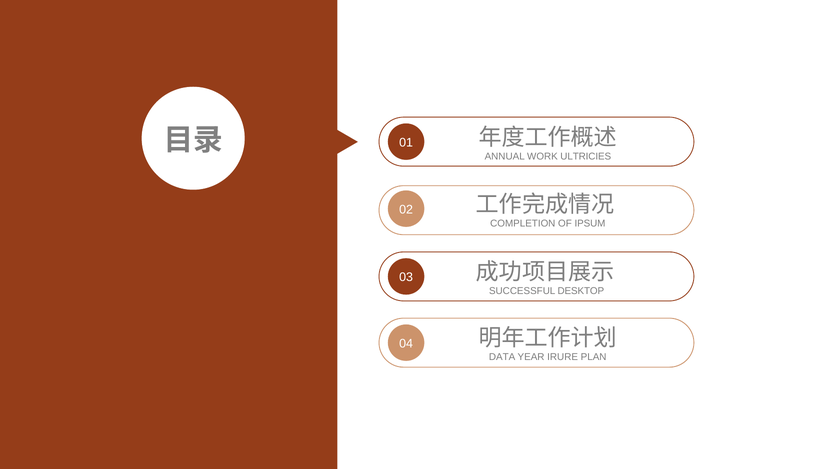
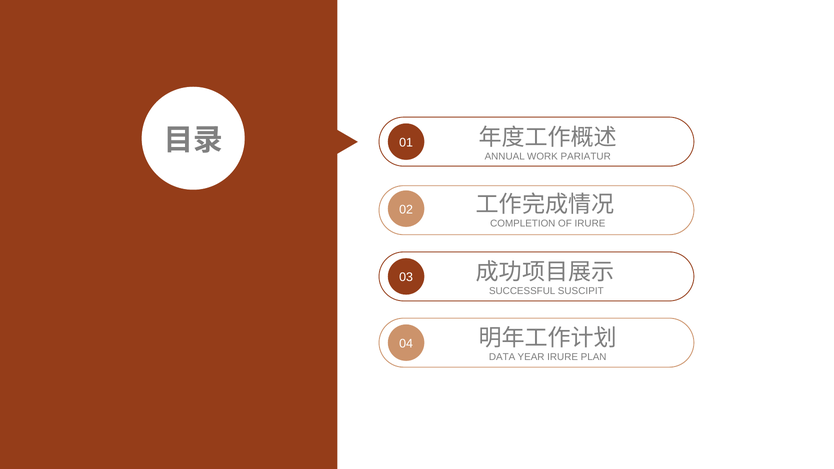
ULTRICIES: ULTRICIES -> PARIATUR
OF IPSUM: IPSUM -> IRURE
DESKTOP: DESKTOP -> SUSCIPIT
